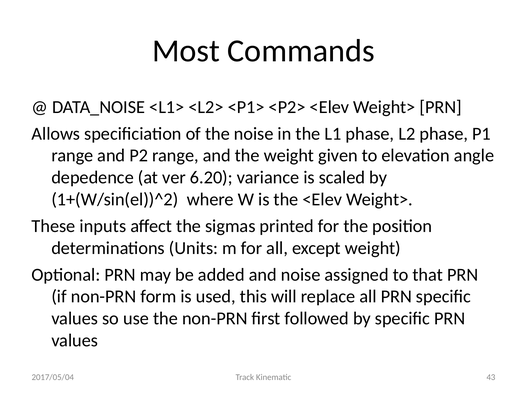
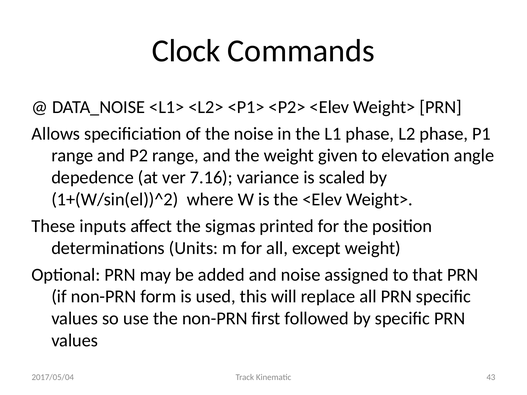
Most: Most -> Clock
6.20: 6.20 -> 7.16
